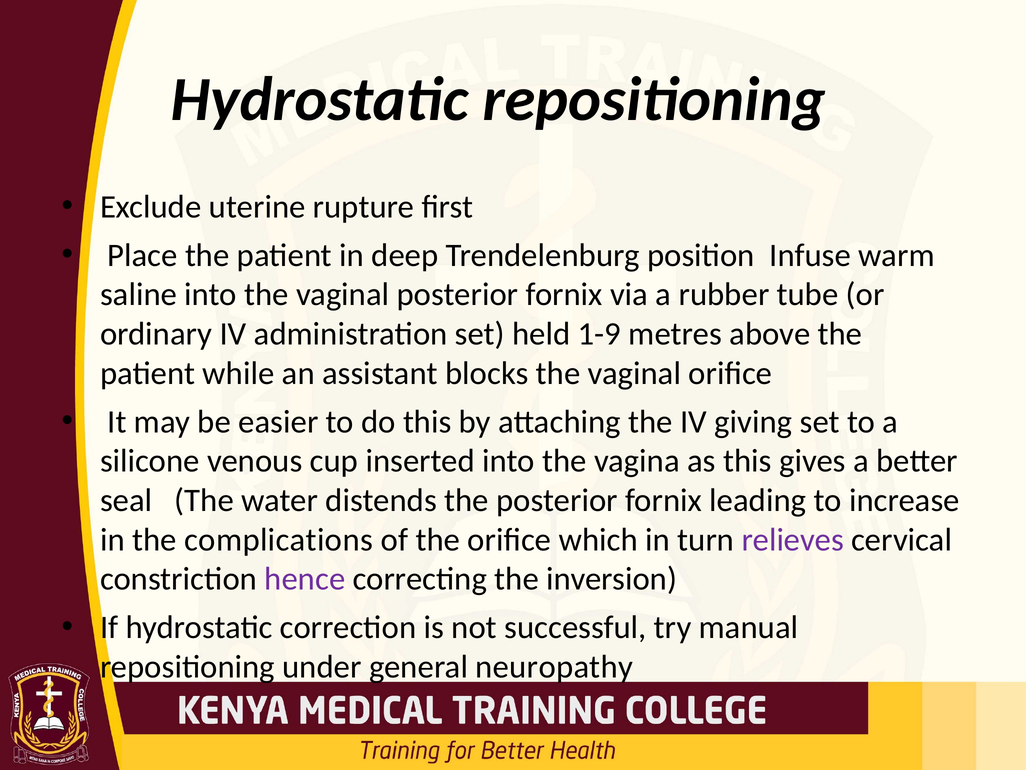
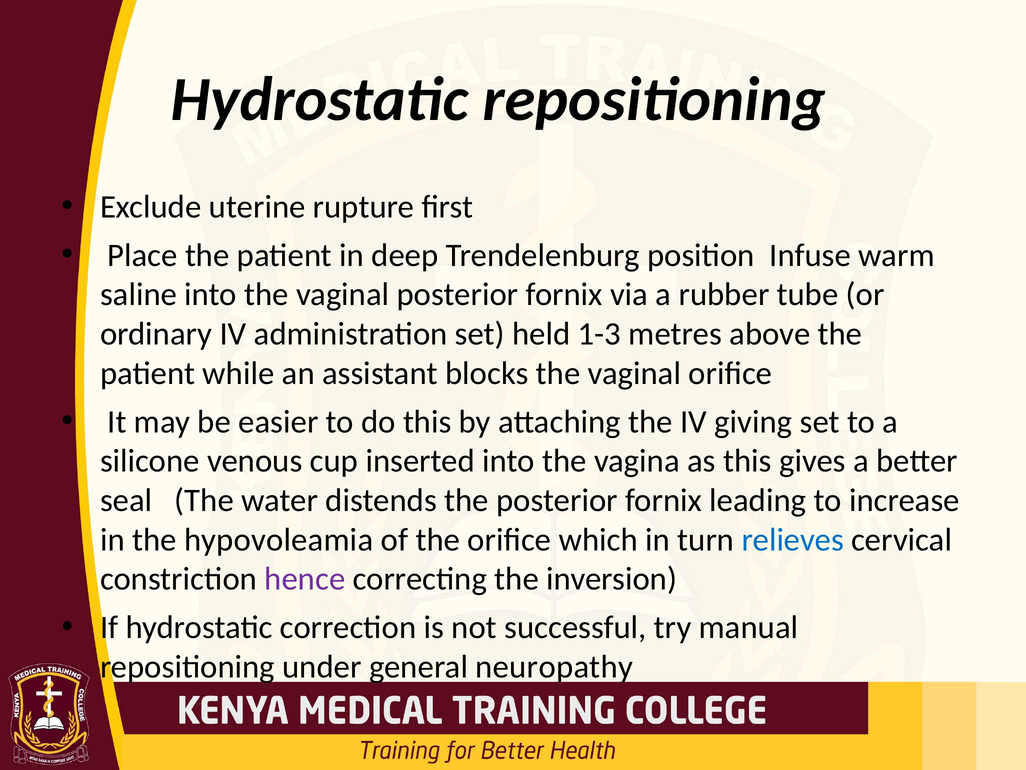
1-9: 1-9 -> 1-3
complications: complications -> hypovoleamia
relieves colour: purple -> blue
